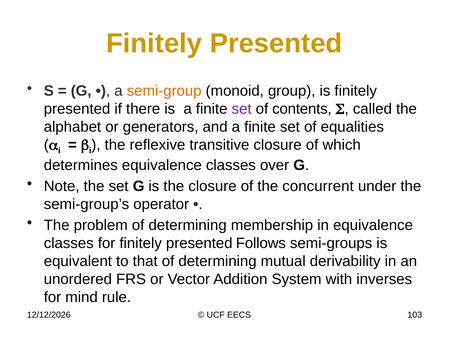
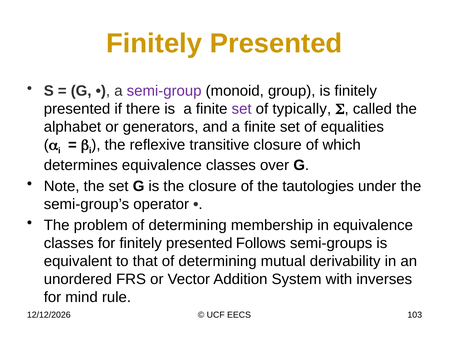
semi-group colour: orange -> purple
contents: contents -> typically
concurrent: concurrent -> tautologies
